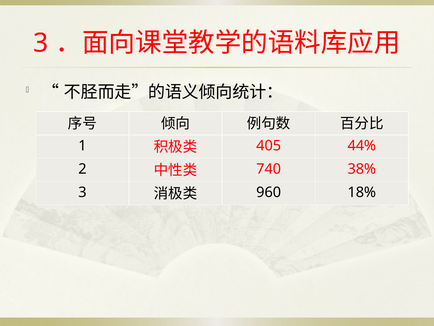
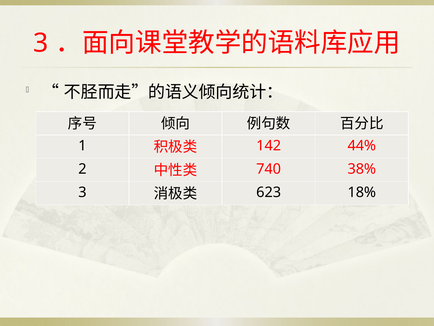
405: 405 -> 142
960: 960 -> 623
